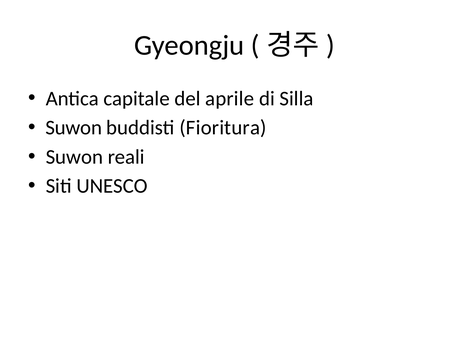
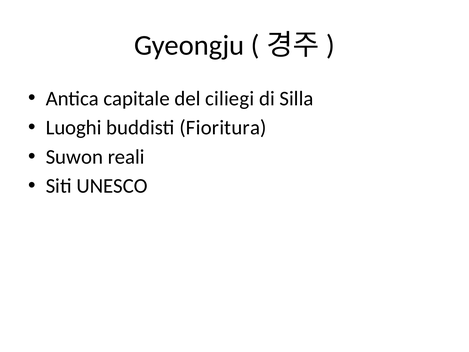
aprile: aprile -> ciliegi
Suwon at (74, 128): Suwon -> Luoghi
